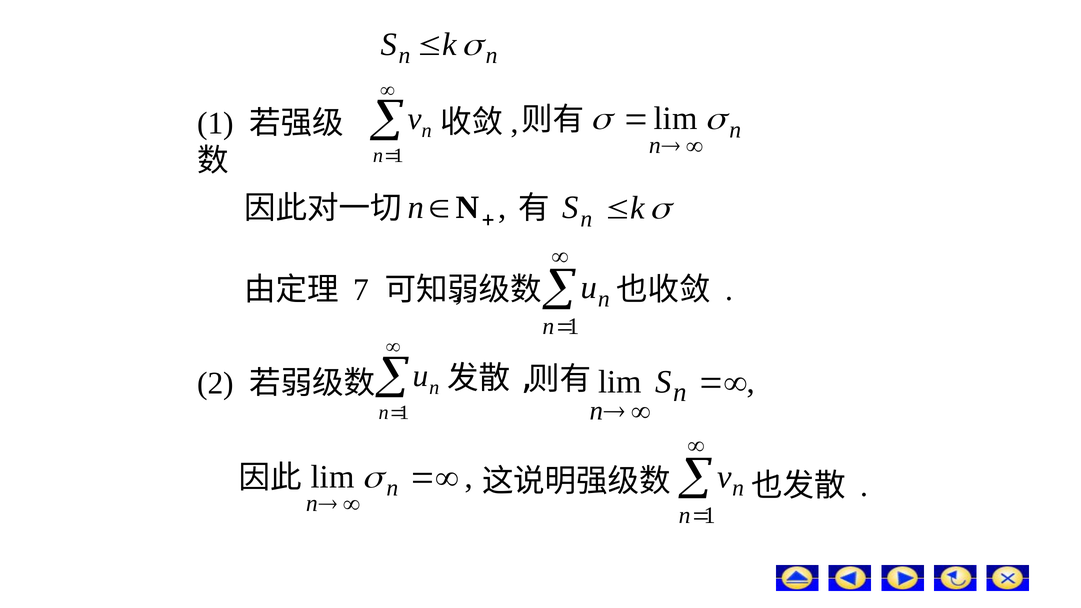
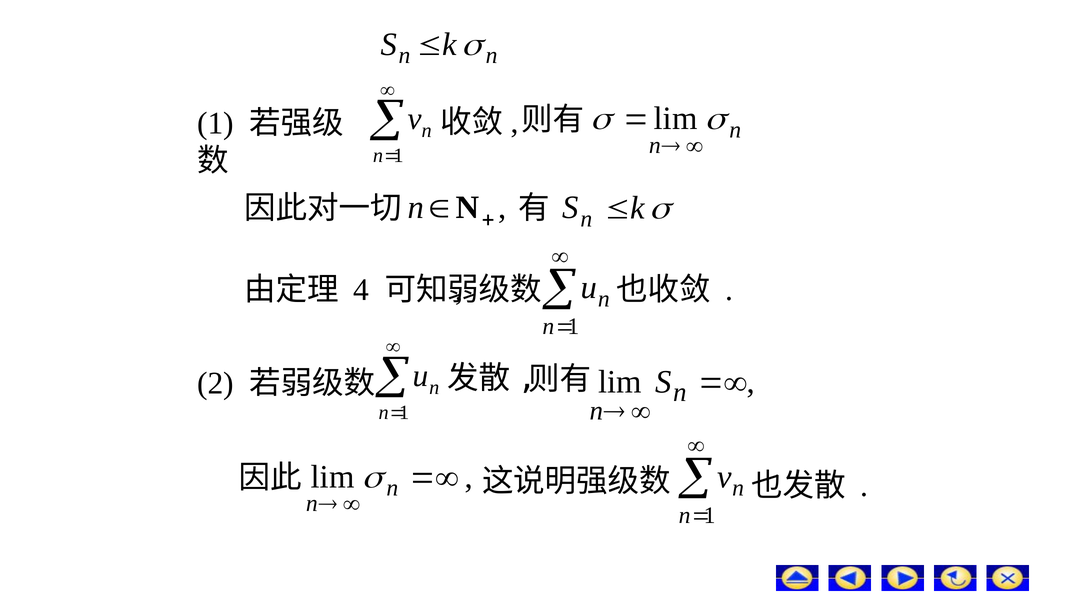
7: 7 -> 4
